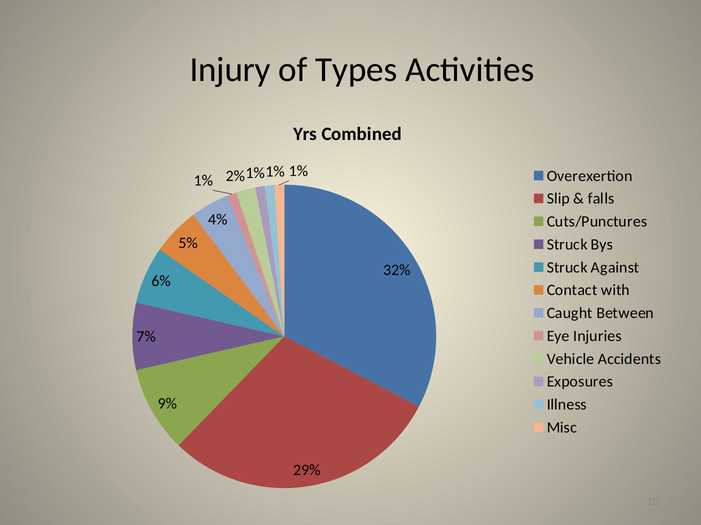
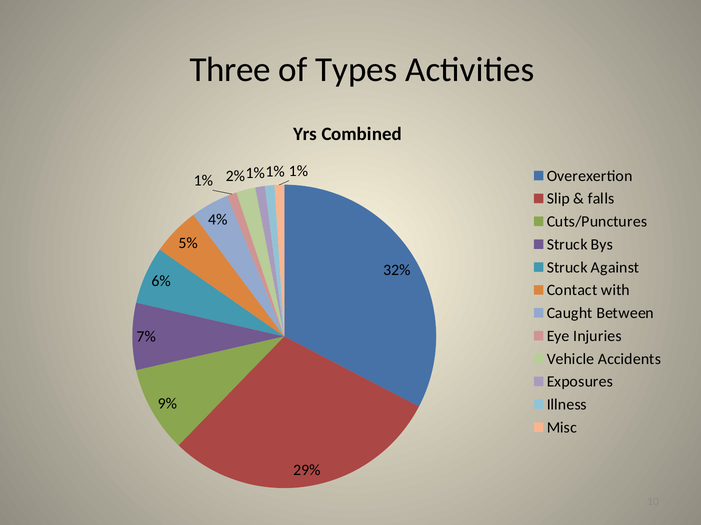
Injury: Injury -> Three
